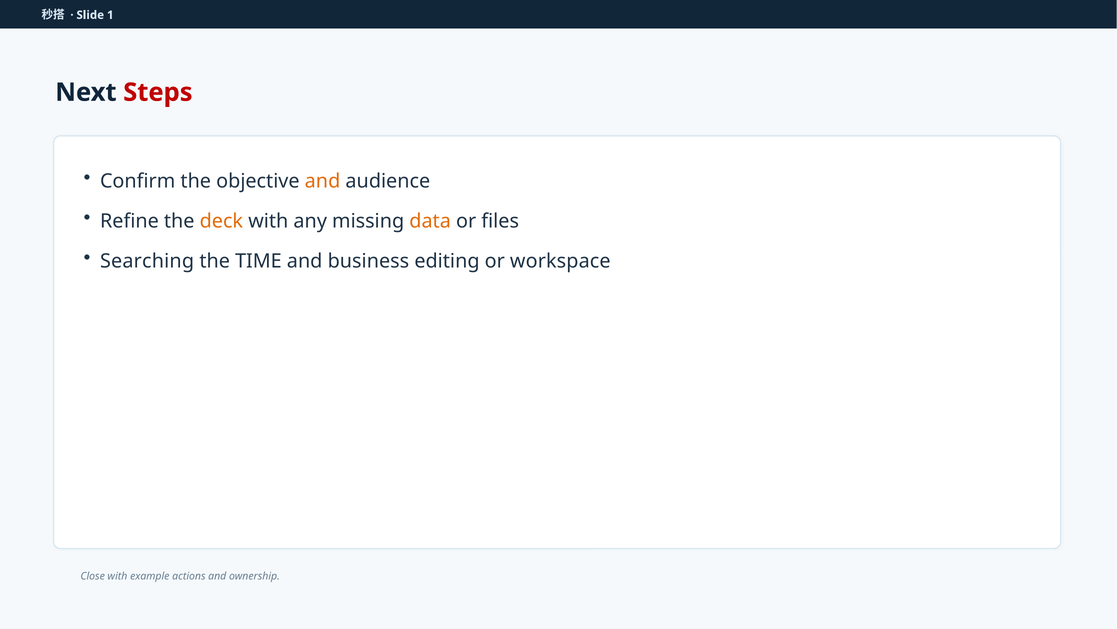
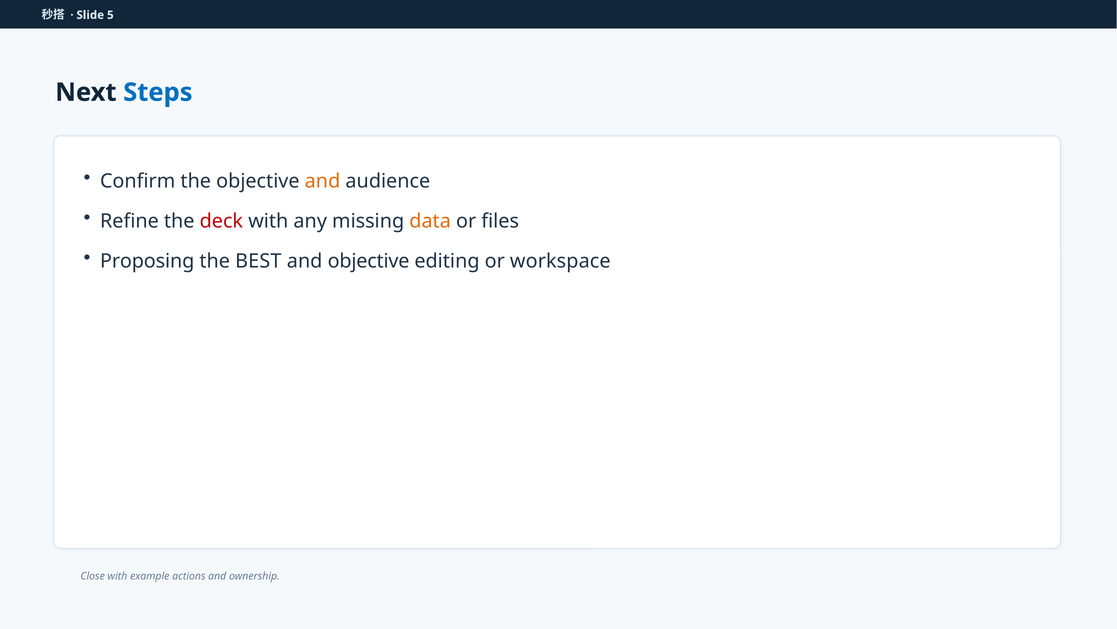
1: 1 -> 5
Steps colour: red -> blue
deck colour: orange -> red
Searching: Searching -> Proposing
TIME: TIME -> BEST
and business: business -> objective
